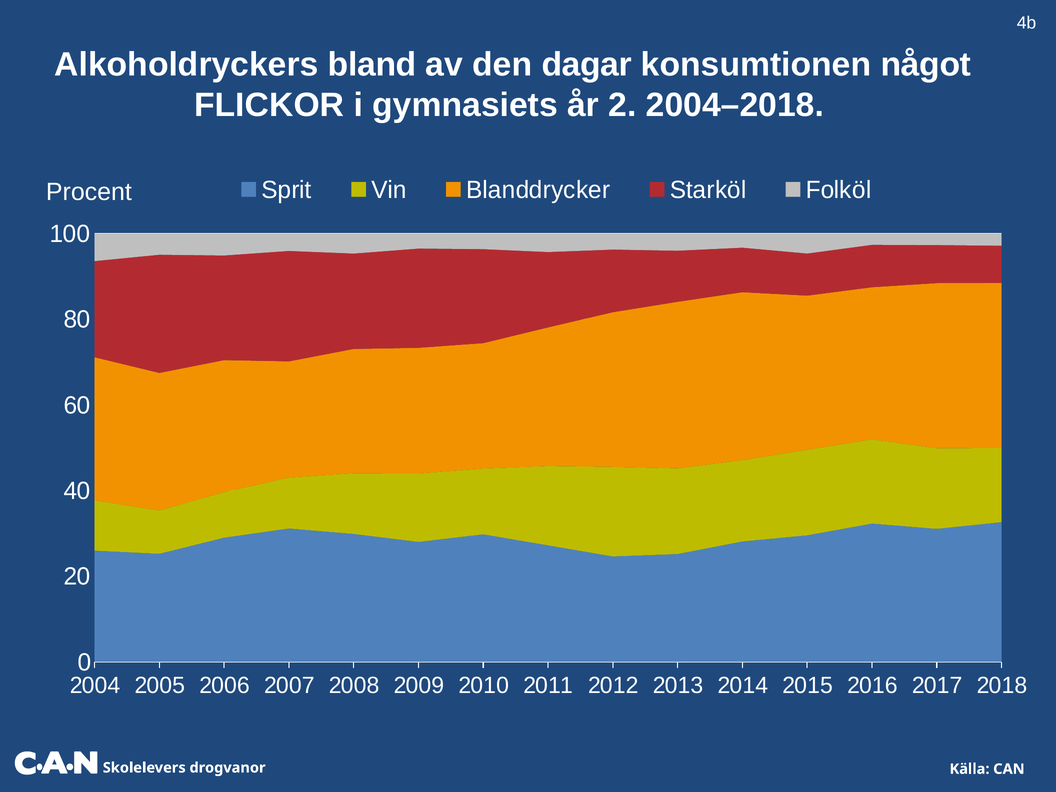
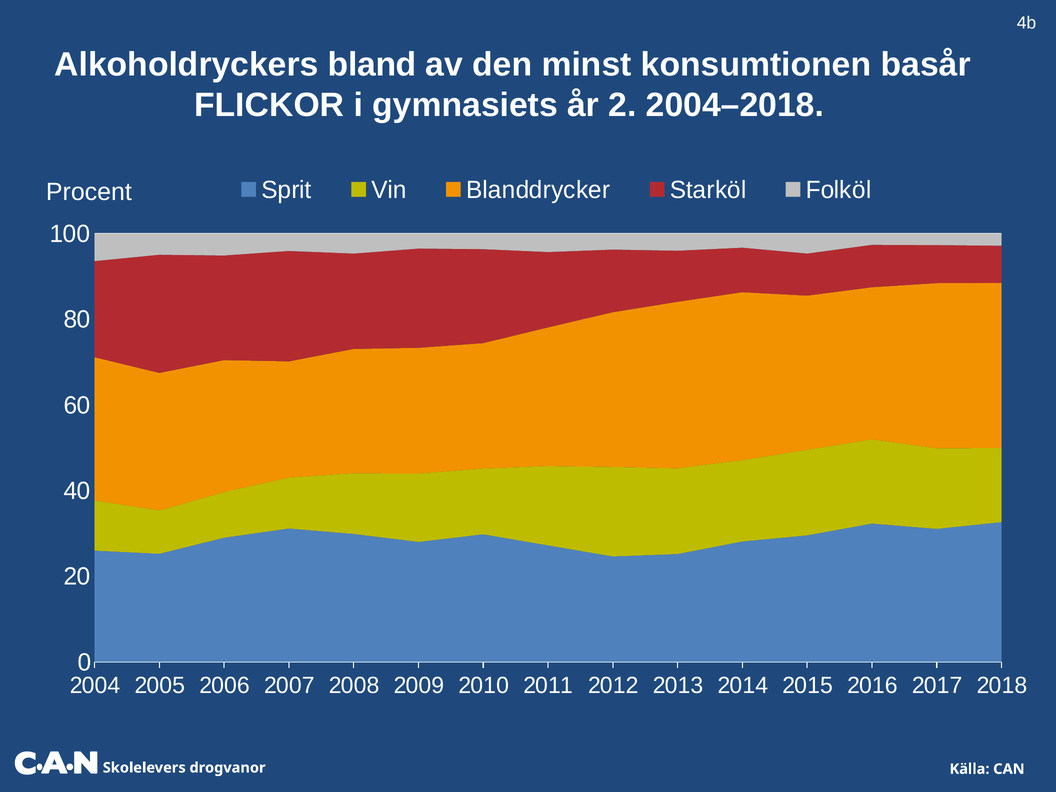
dagar: dagar -> minst
något: något -> basår
